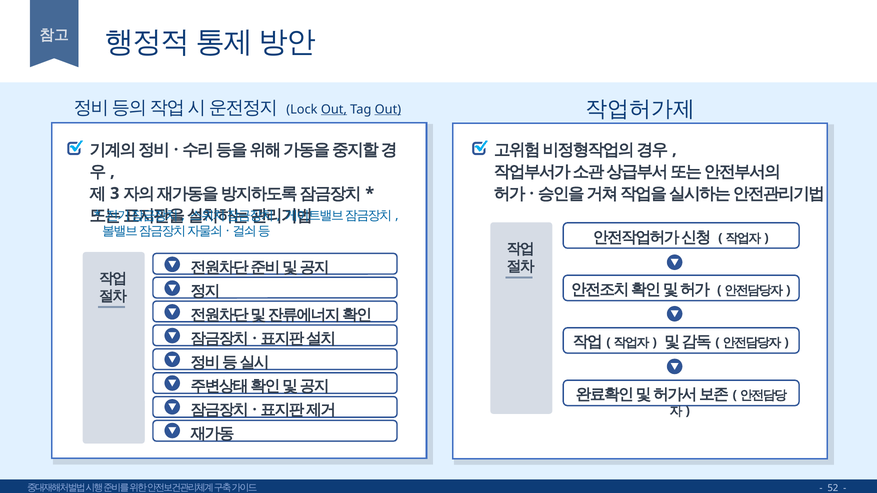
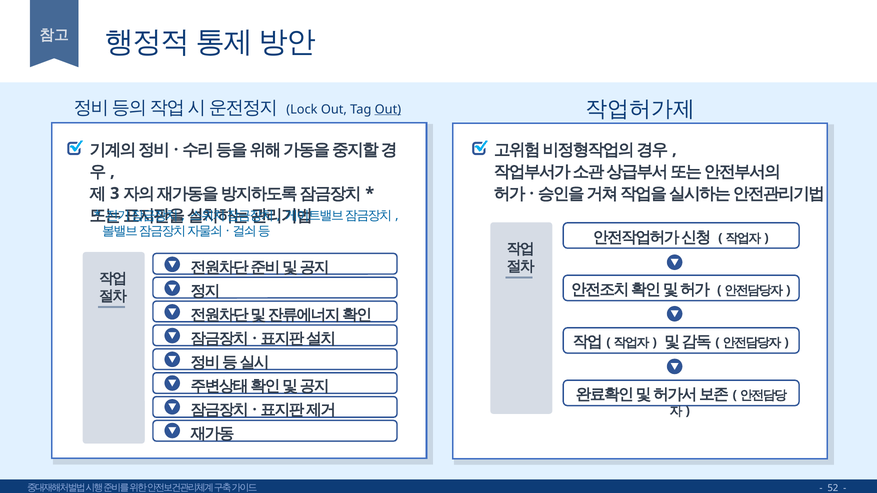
Out at (334, 109) underline: present -> none
